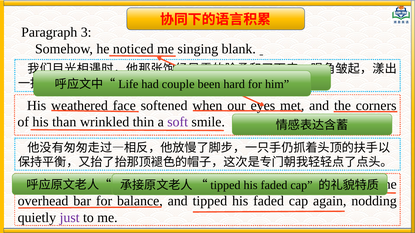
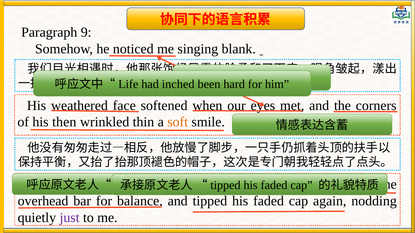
3: 3 -> 9
couple: couple -> inched
than: than -> then
soft colour: purple -> orange
